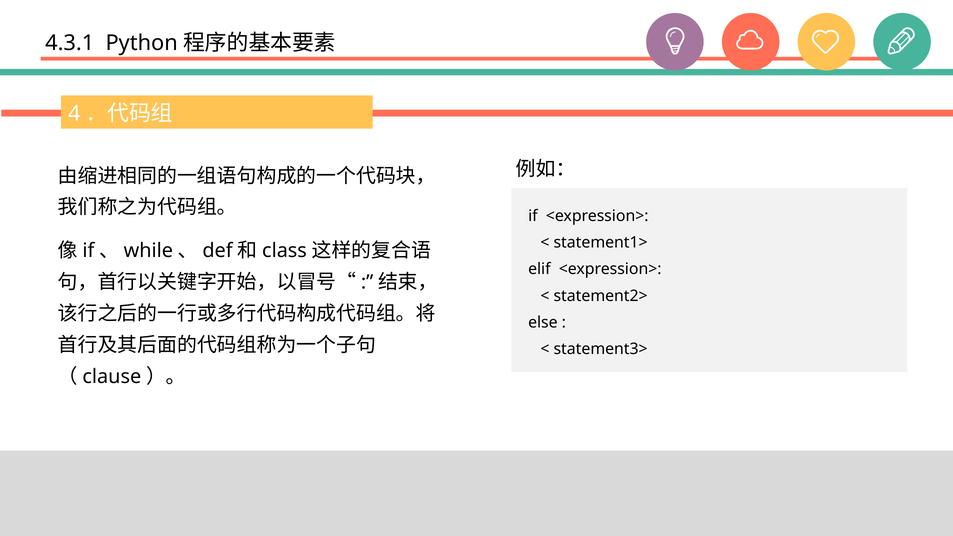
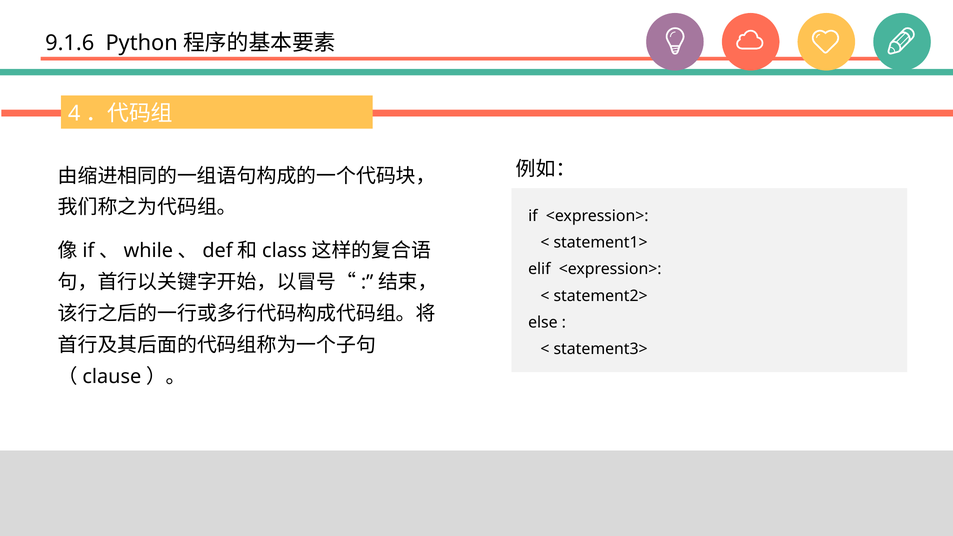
4.3.1: 4.3.1 -> 9.1.6
